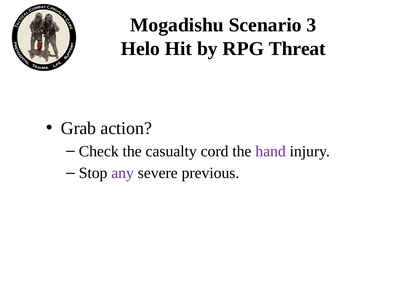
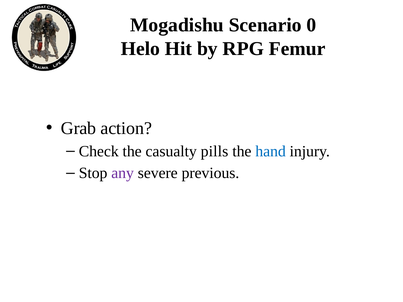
3: 3 -> 0
Threat: Threat -> Femur
cord: cord -> pills
hand colour: purple -> blue
